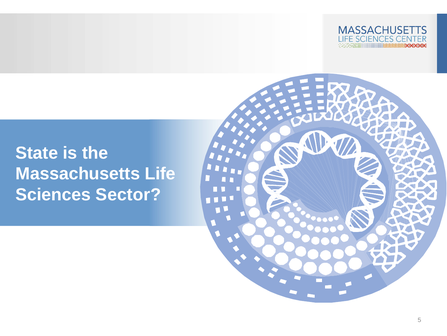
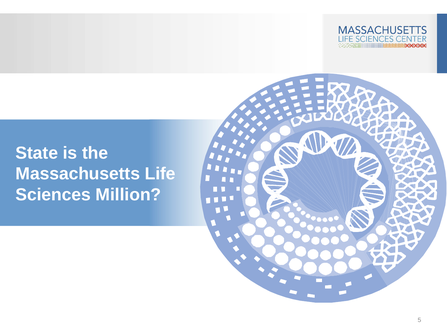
Sector: Sector -> Million
